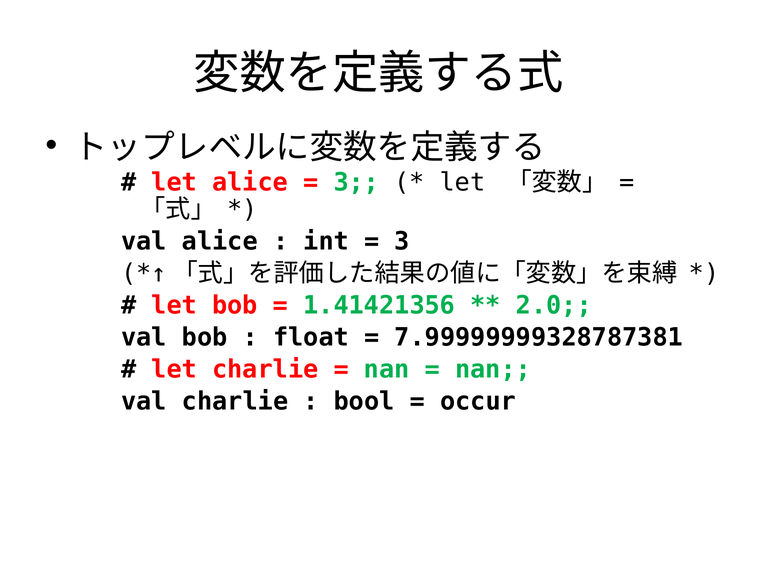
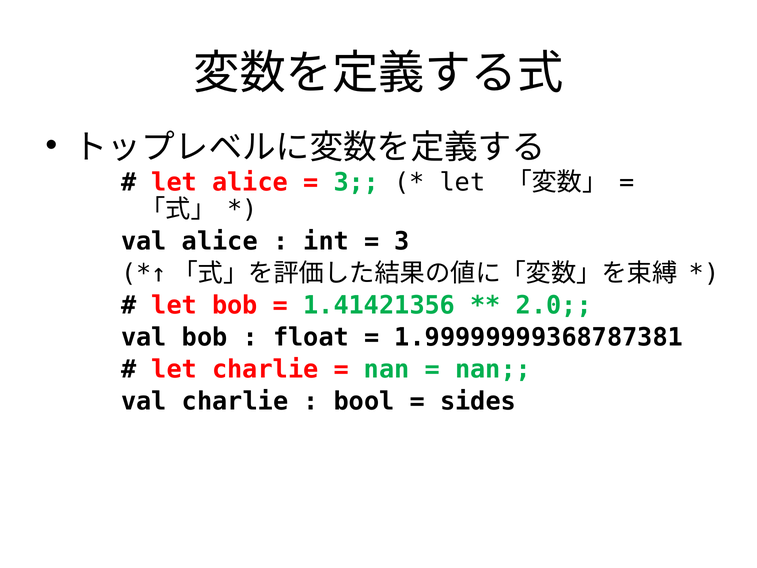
7.99999999328787381: 7.99999999328787381 -> 1.99999999368787381
occur: occur -> sides
